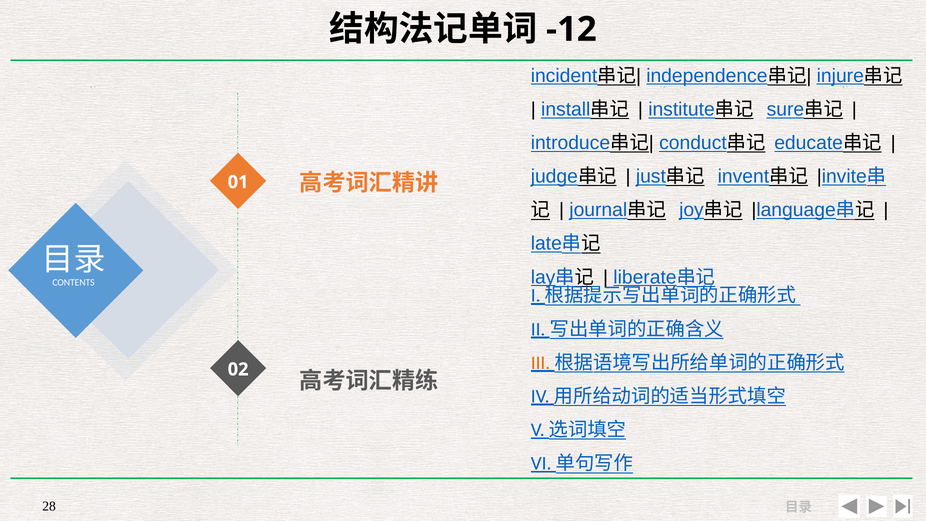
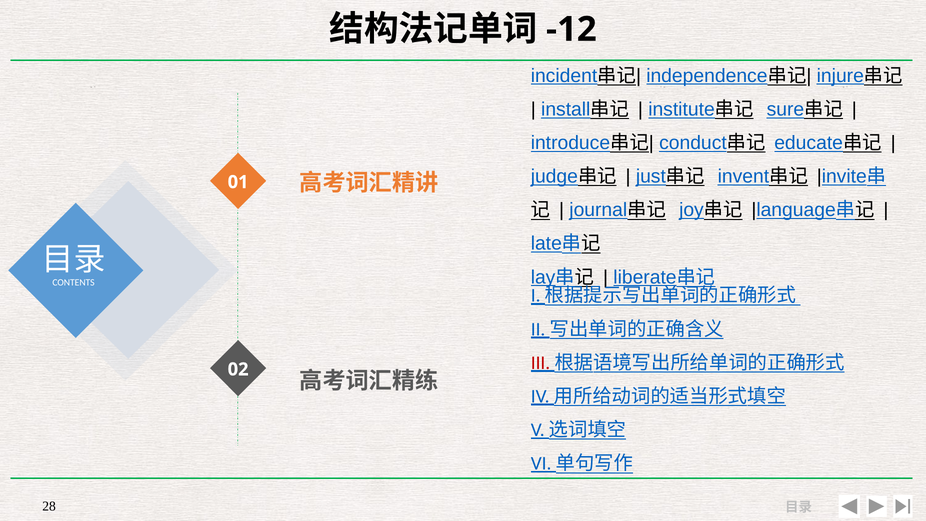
III colour: orange -> red
